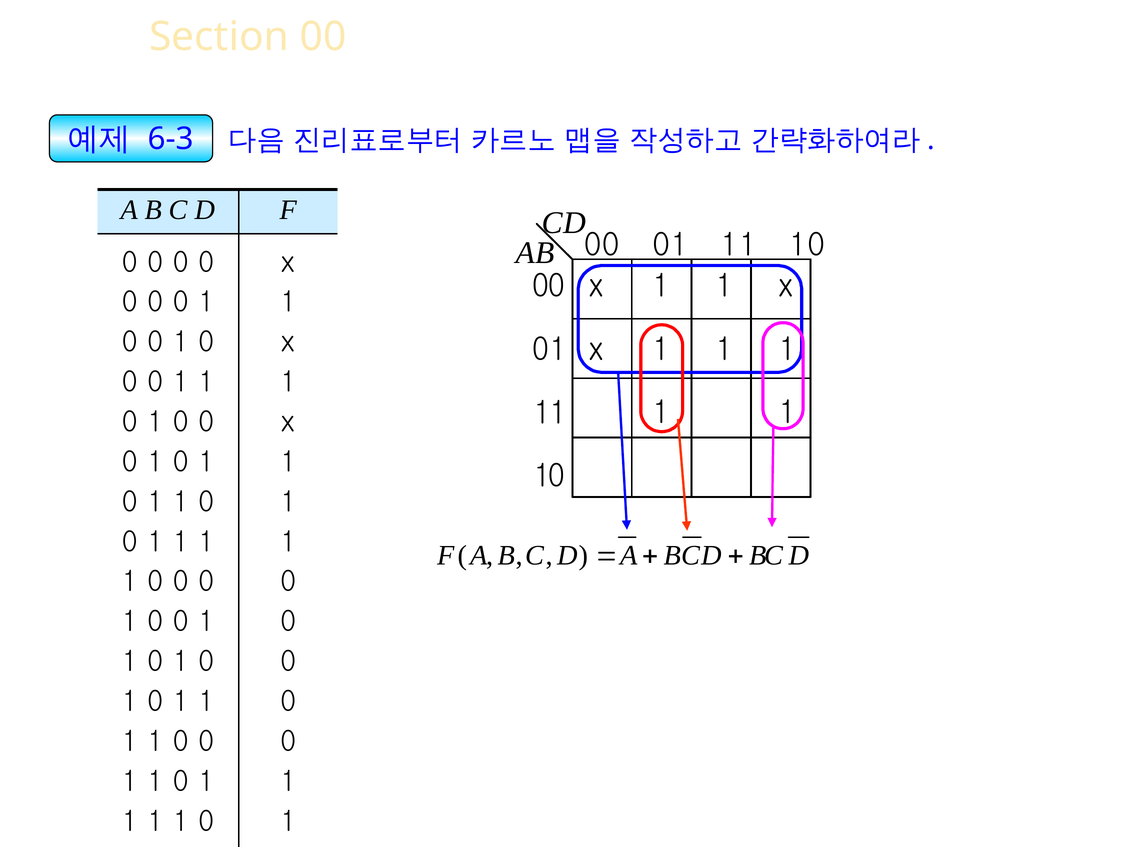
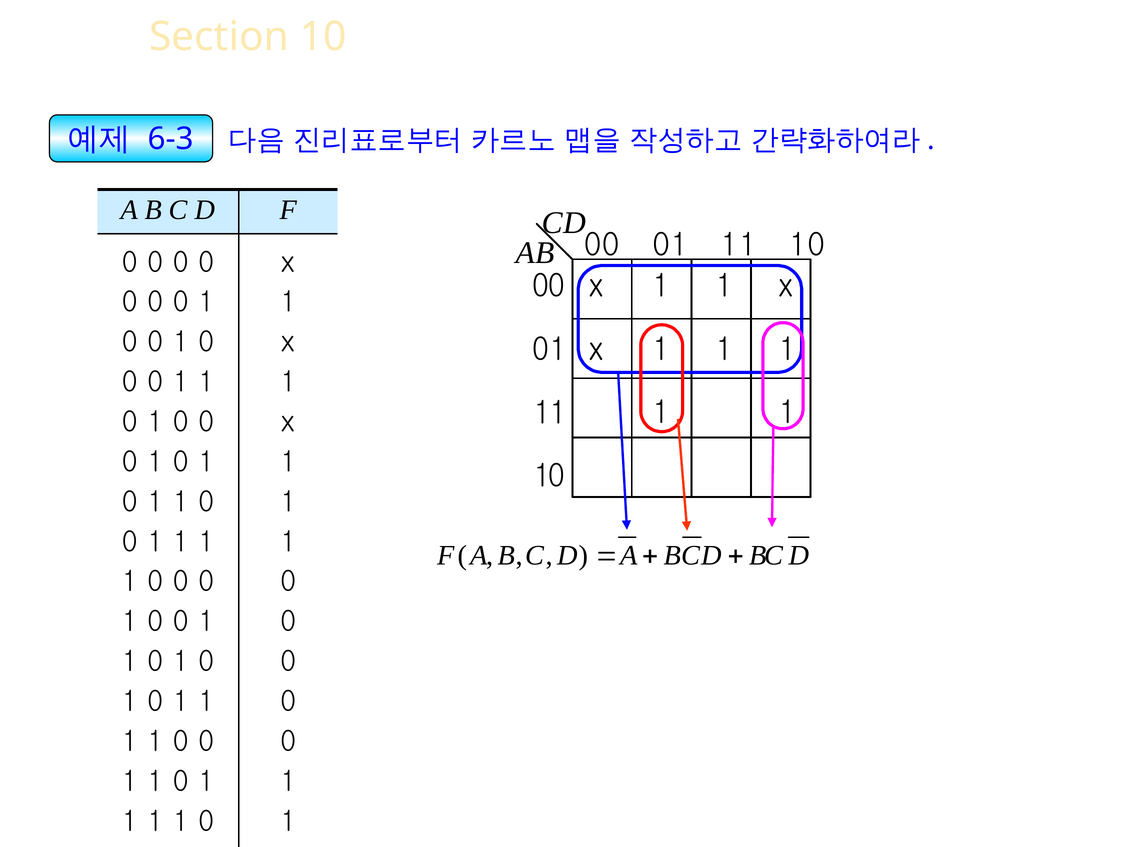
Section 00: 00 -> 10
